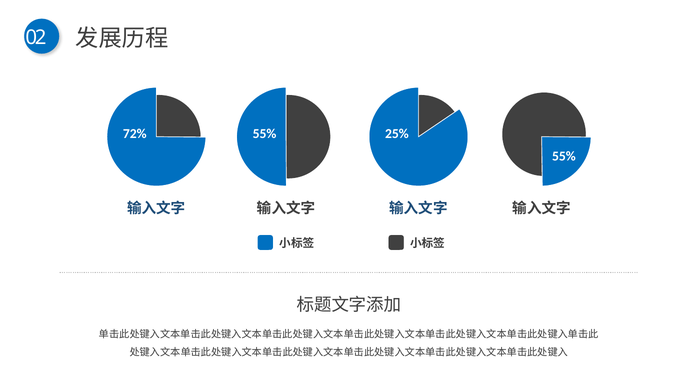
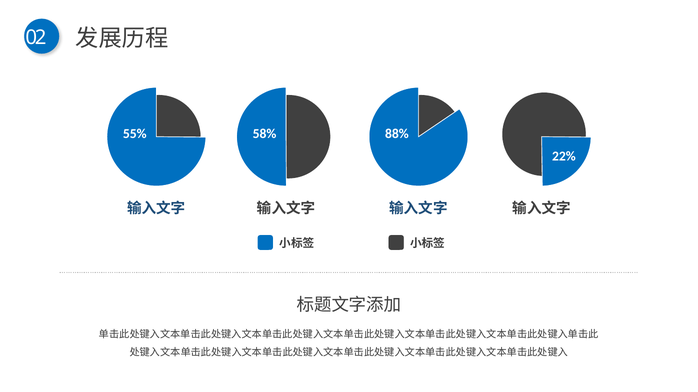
72%: 72% -> 55%
55% at (264, 134): 55% -> 58%
25%: 25% -> 88%
55% at (564, 156): 55% -> 22%
